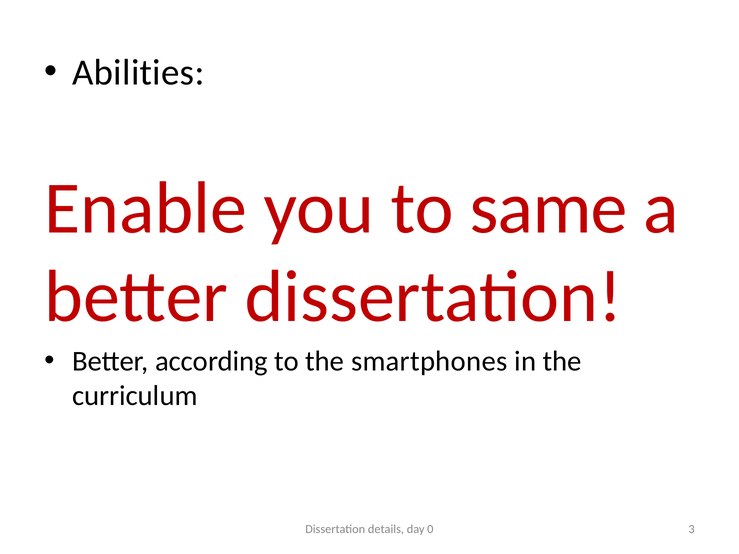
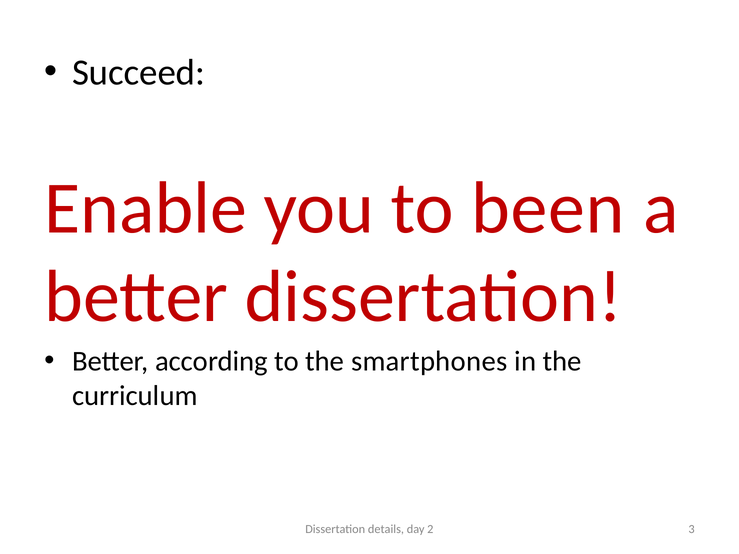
Abilities: Abilities -> Succeed
same: same -> been
0: 0 -> 2
